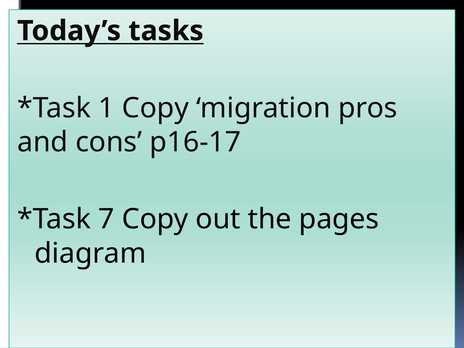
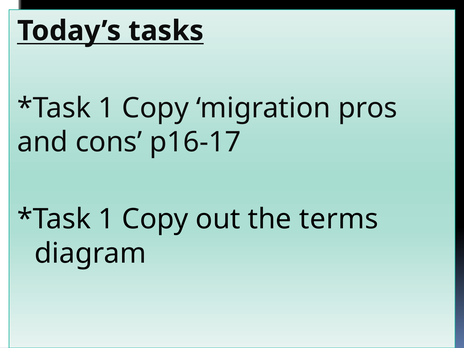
7 at (106, 219): 7 -> 1
pages: pages -> terms
